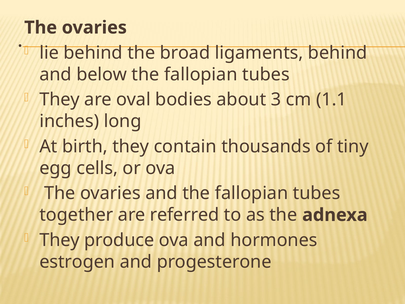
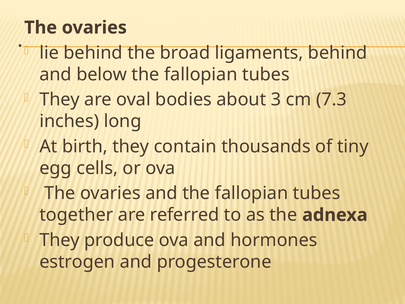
1.1: 1.1 -> 7.3
